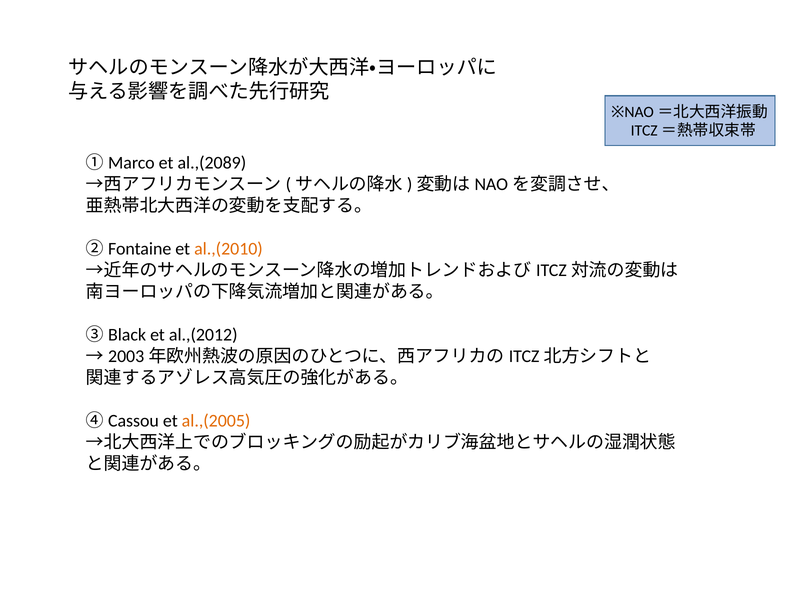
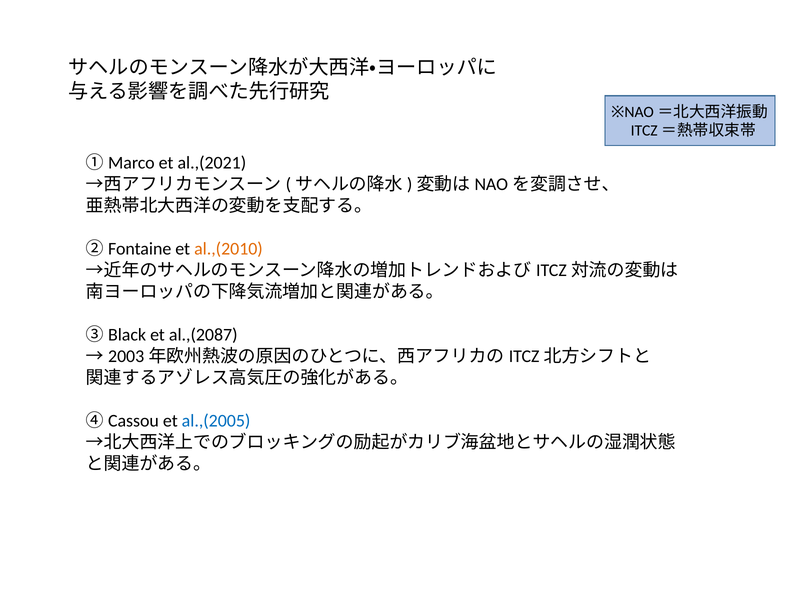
al.,(2089: al.,(2089 -> al.,(2021
al.,(2012: al.,(2012 -> al.,(2087
al.,(2005 colour: orange -> blue
